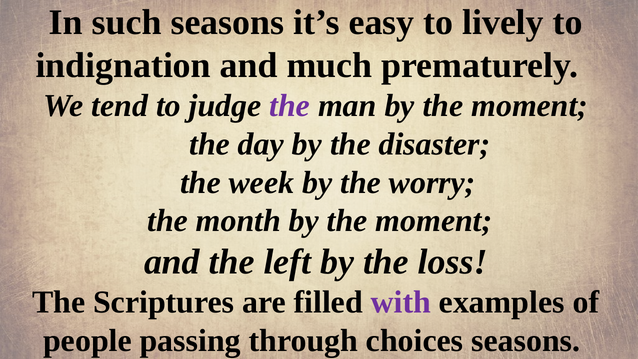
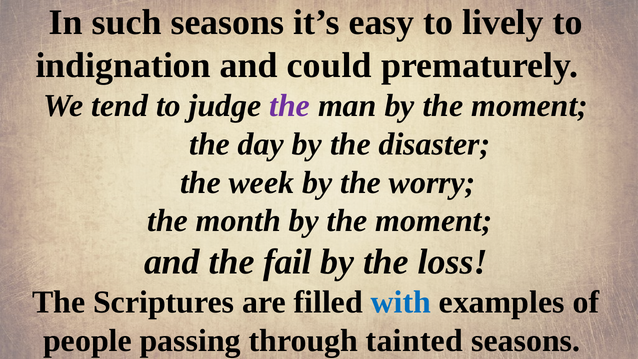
much: much -> could
left: left -> fail
with colour: purple -> blue
choices: choices -> tainted
